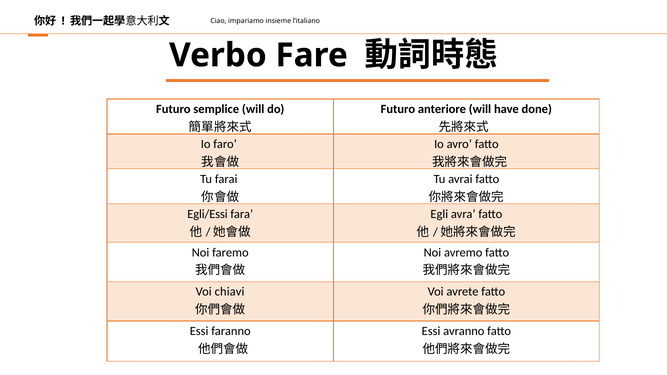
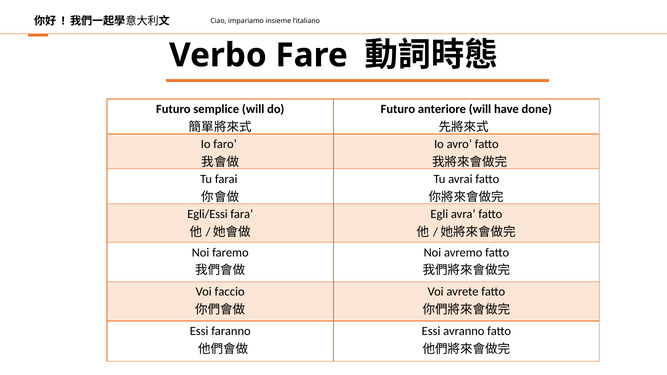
chiavi: chiavi -> faccio
